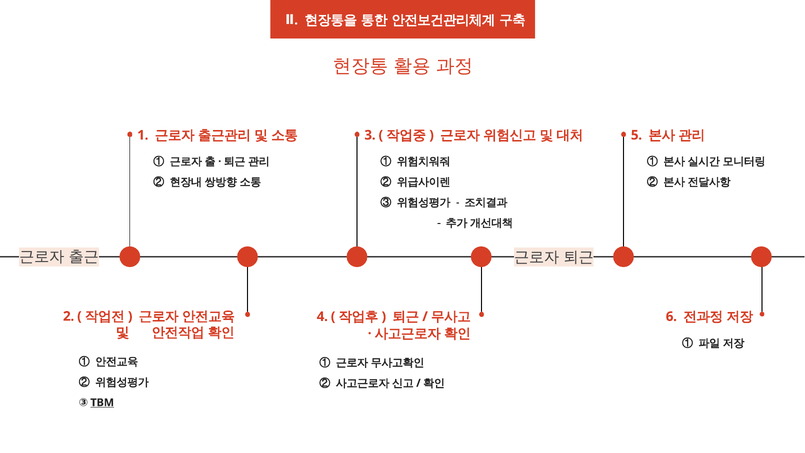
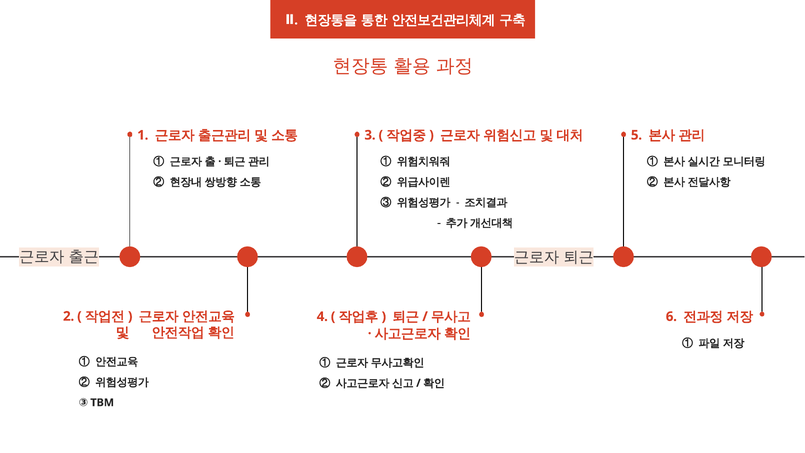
TBM underline: present -> none
